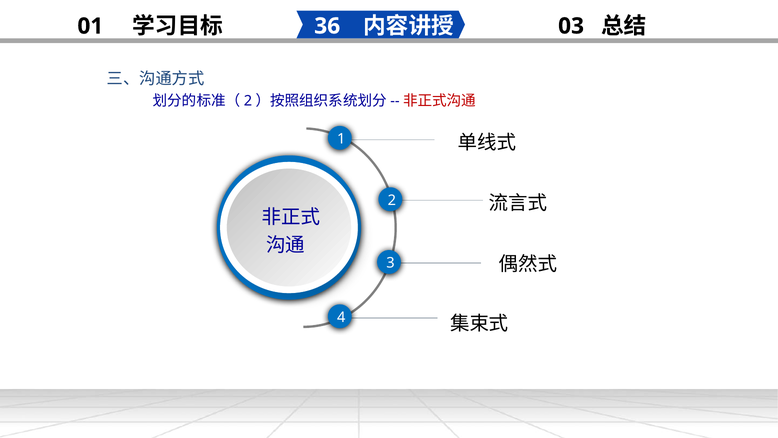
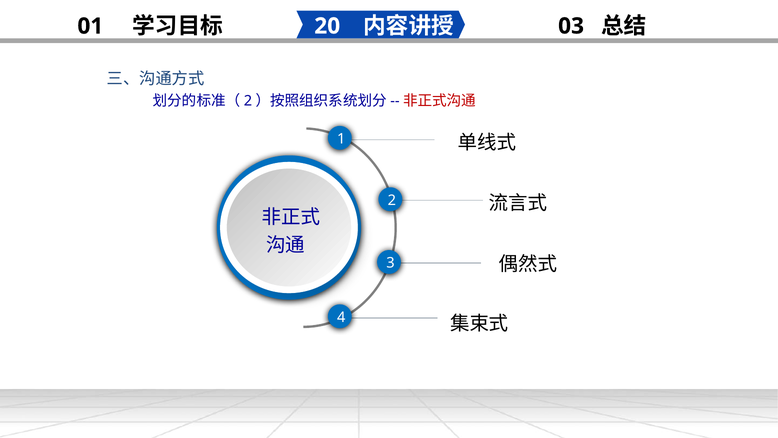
36: 36 -> 20
